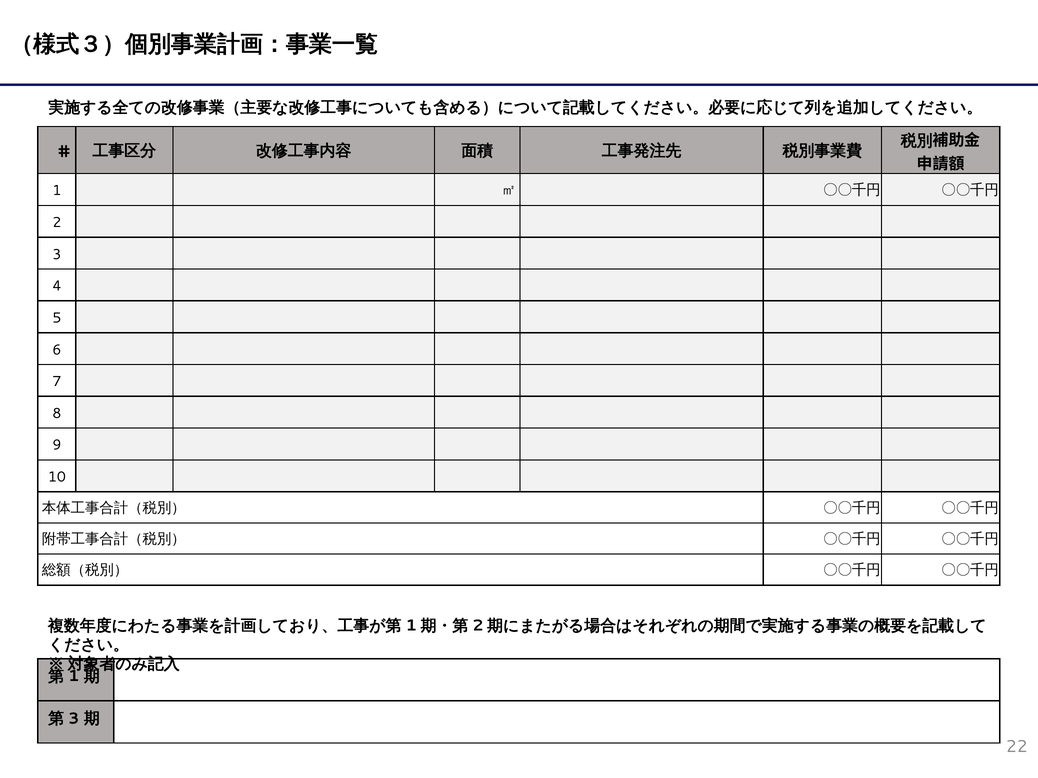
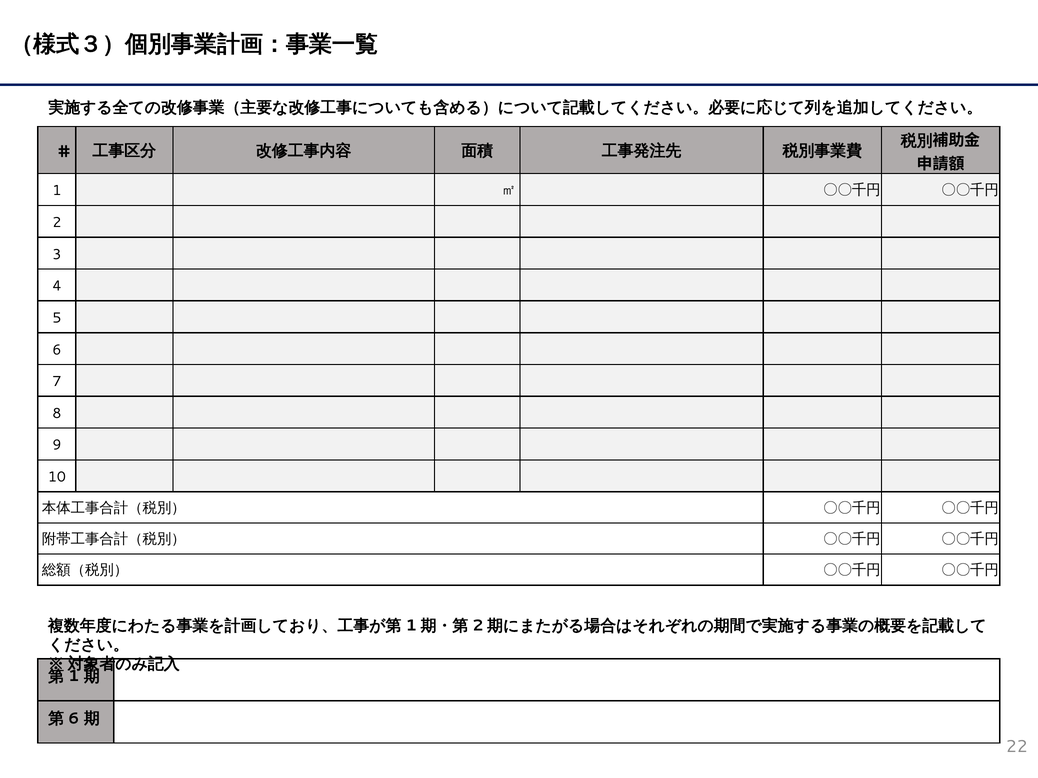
3 at (74, 719): 3 -> 6
